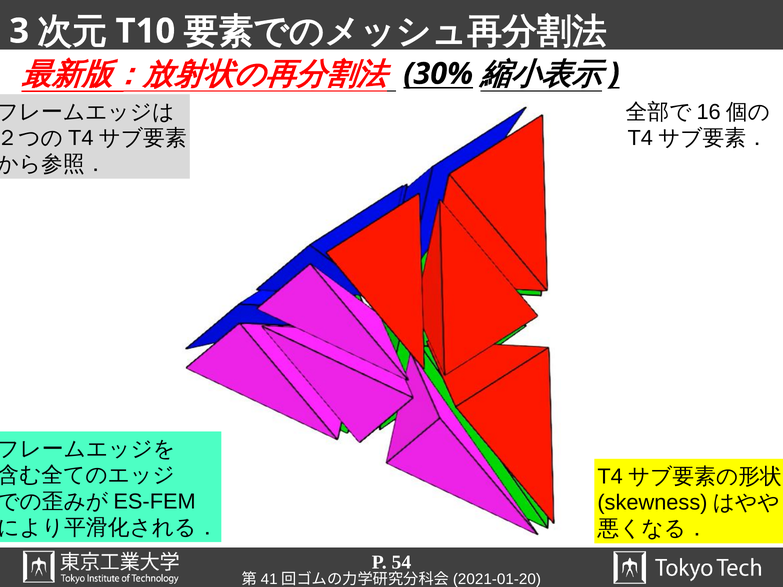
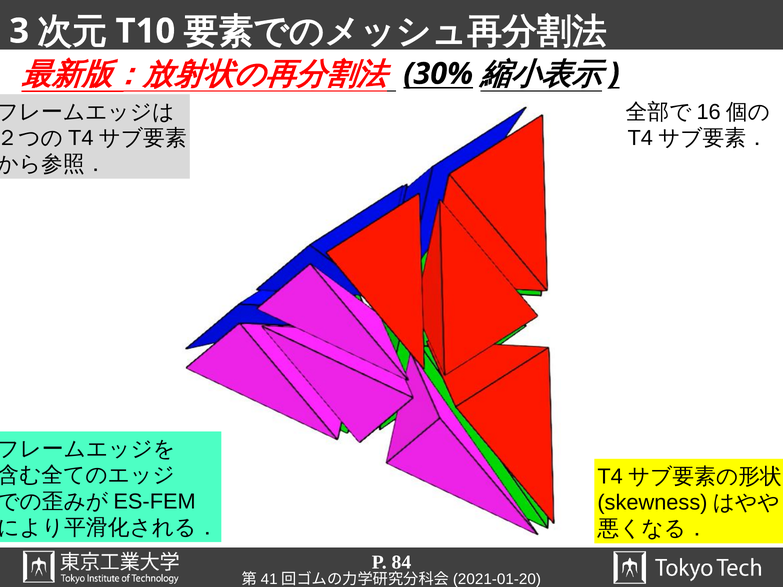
54: 54 -> 84
